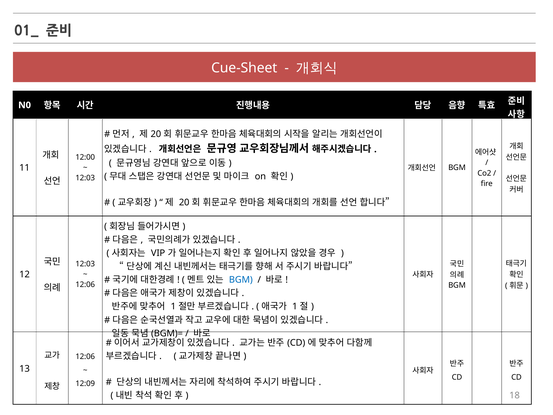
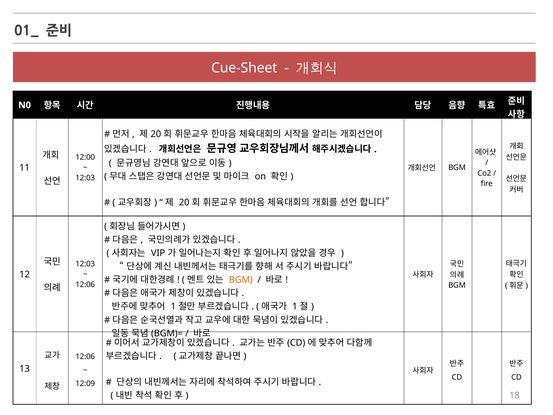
BGM at (241, 280) colour: blue -> orange
